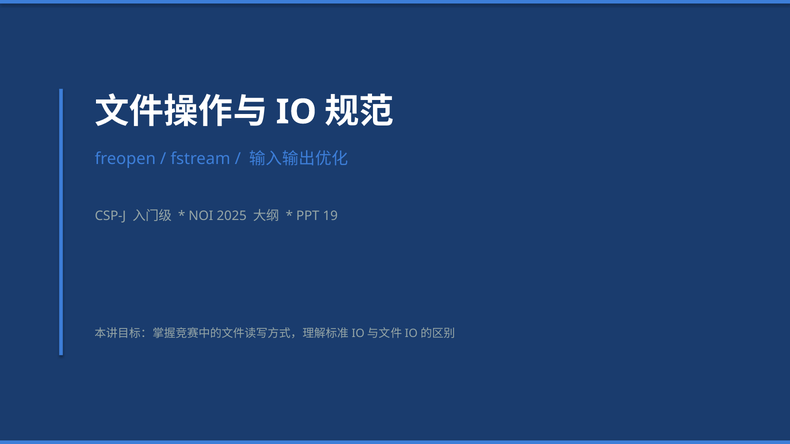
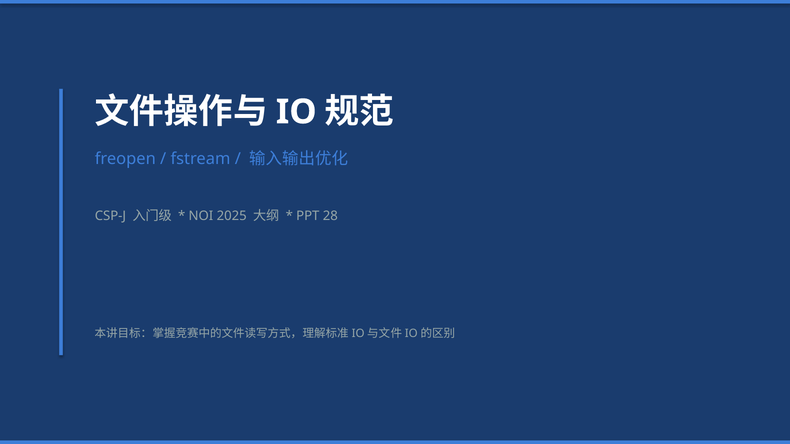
19: 19 -> 28
